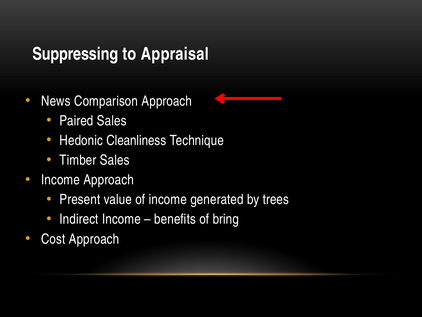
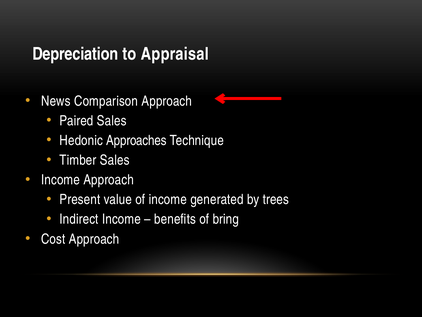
Suppressing: Suppressing -> Depreciation
Cleanliness: Cleanliness -> Approaches
